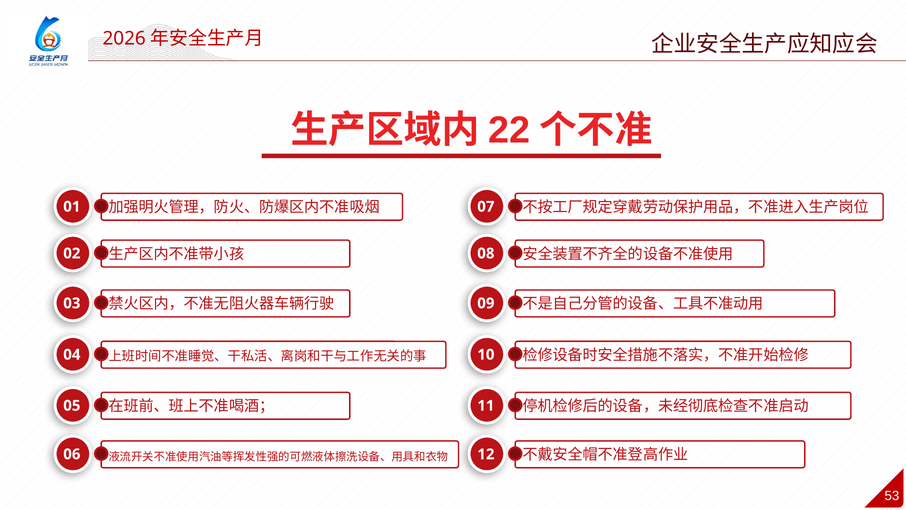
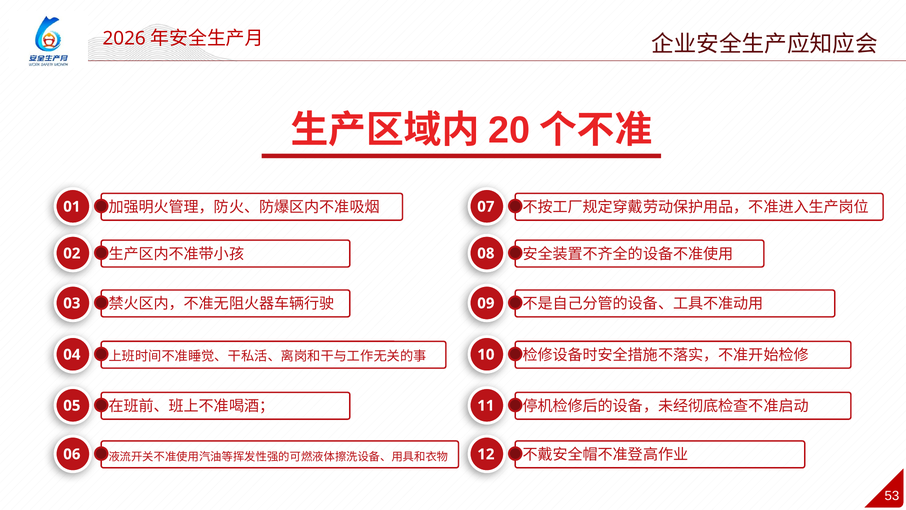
22: 22 -> 20
